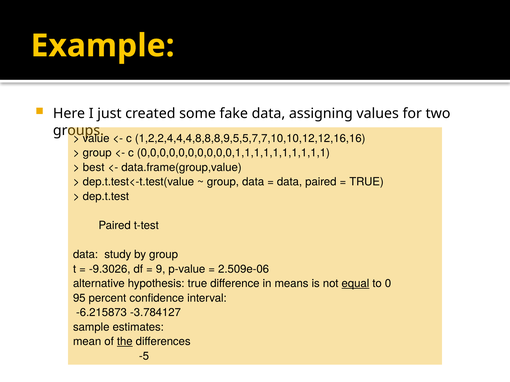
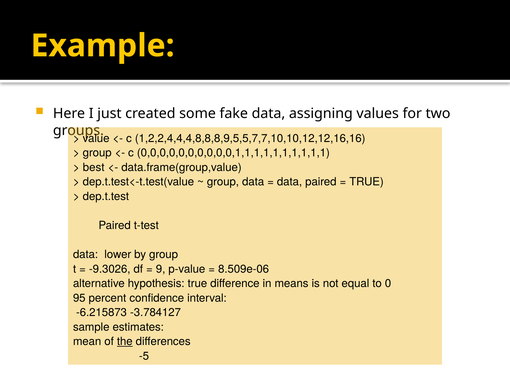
study: study -> lower
2.509e-06: 2.509e-06 -> 8.509e-06
equal underline: present -> none
